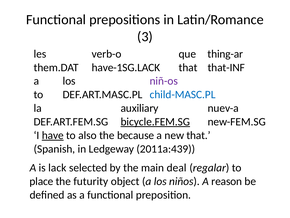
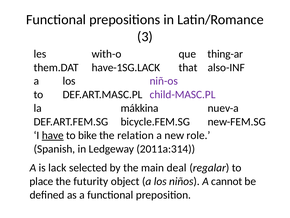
verb-o: verb-o -> with-o
that-INF: that-INF -> also-INF
child-MASC.PL colour: blue -> purple
auxiliary: auxiliary -> mákkina
bicycle.FEM.SG underline: present -> none
also: also -> bike
because: because -> relation
new that: that -> role
2011a:439: 2011a:439 -> 2011a:314
reason: reason -> cannot
